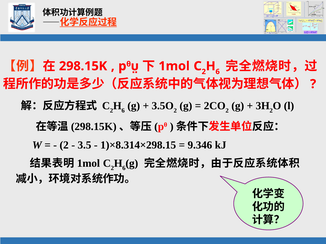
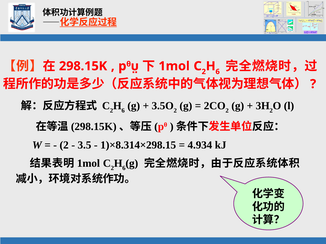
9.346: 9.346 -> 4.934
